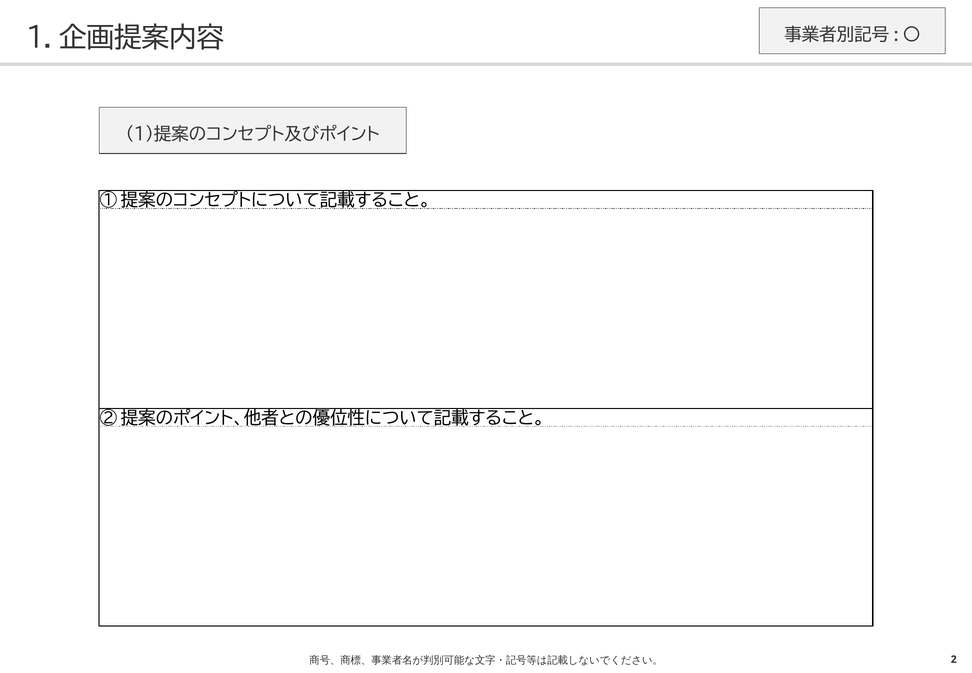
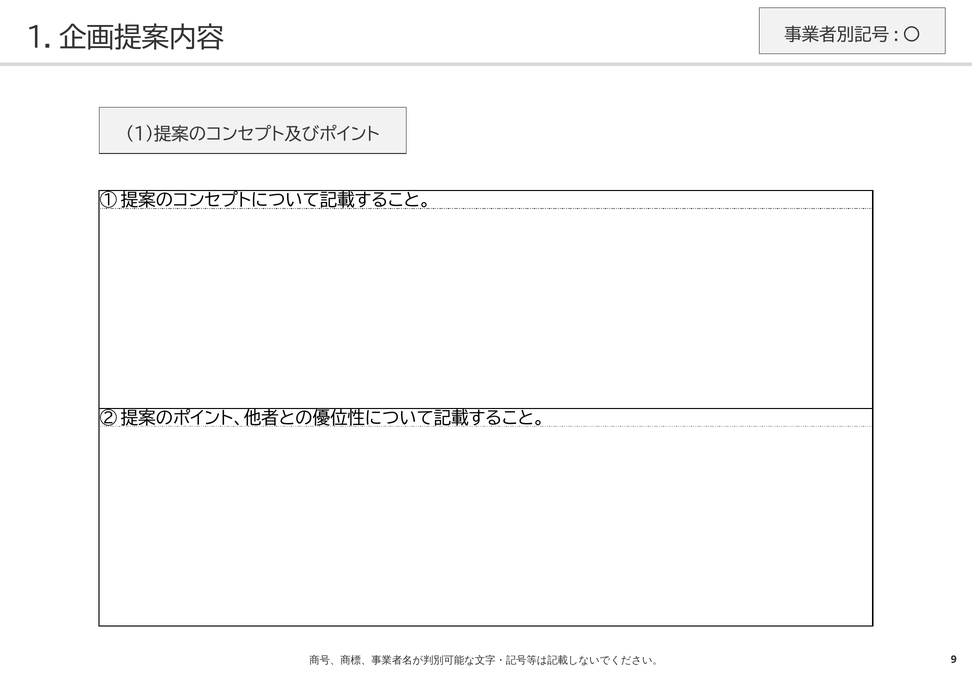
2: 2 -> 9
